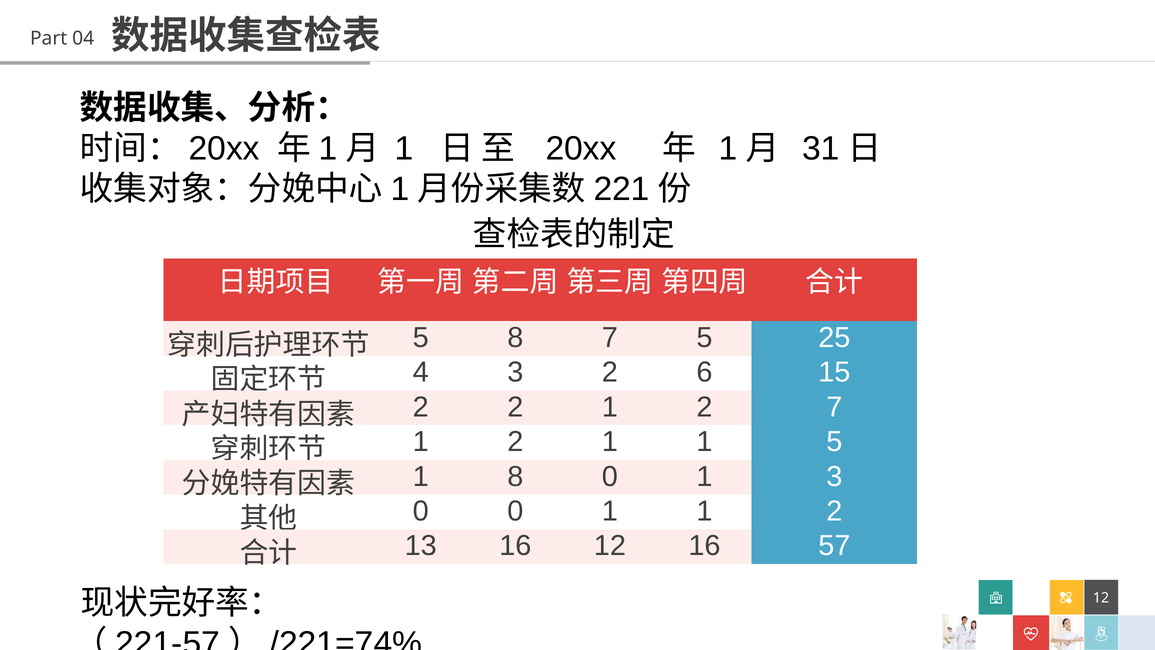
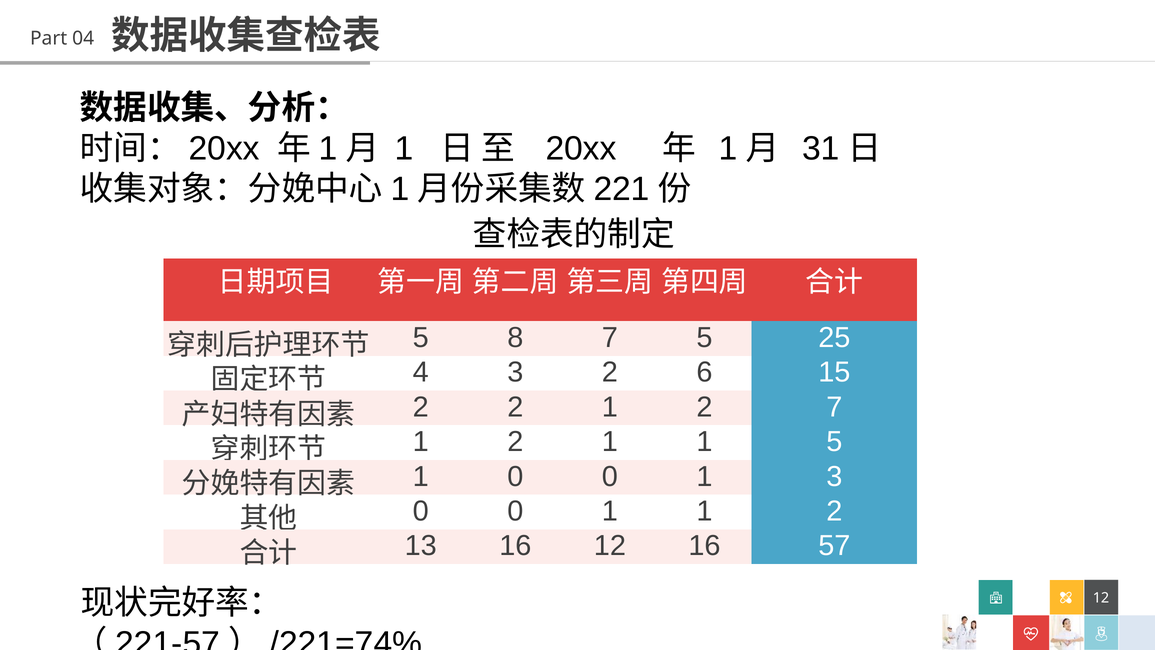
1 8: 8 -> 0
